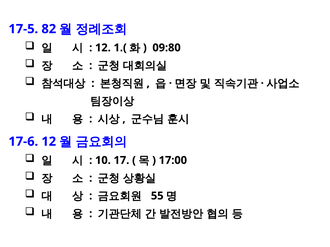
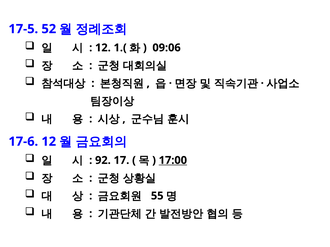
82: 82 -> 52
09:80: 09:80 -> 09:06
10: 10 -> 92
17:00 underline: none -> present
